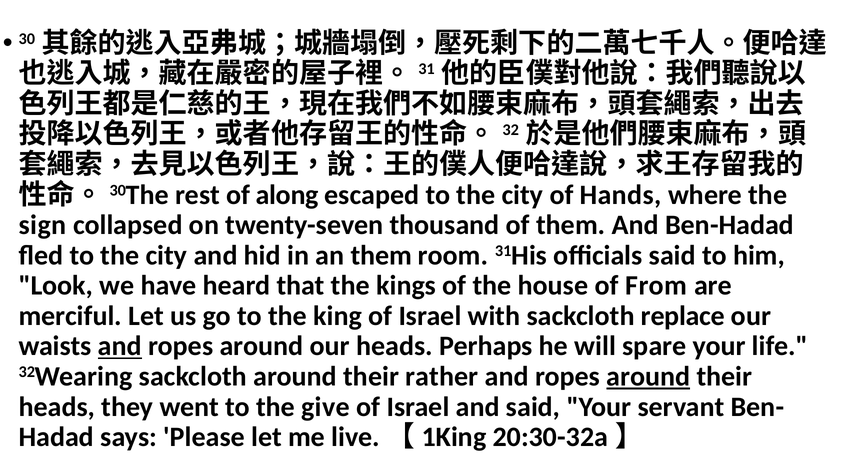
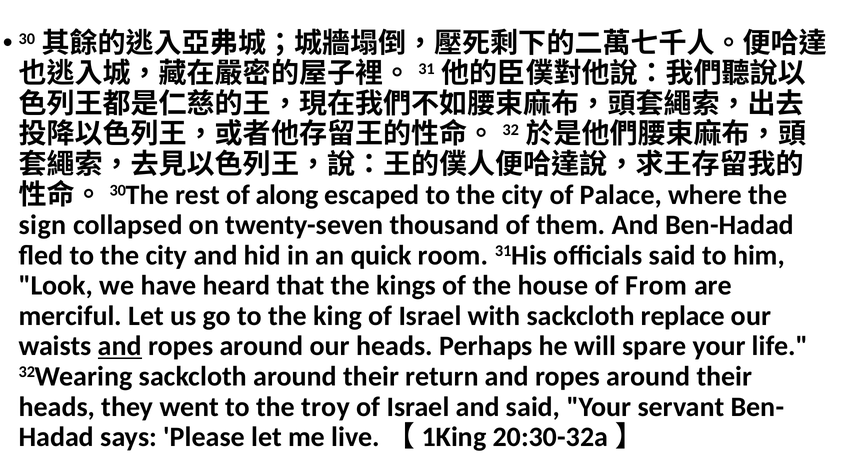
Hands: Hands -> Palace
an them: them -> quick
rather: rather -> return
around at (648, 377) underline: present -> none
give: give -> troy
